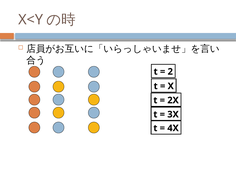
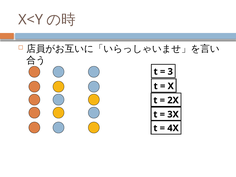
2: 2 -> 3
